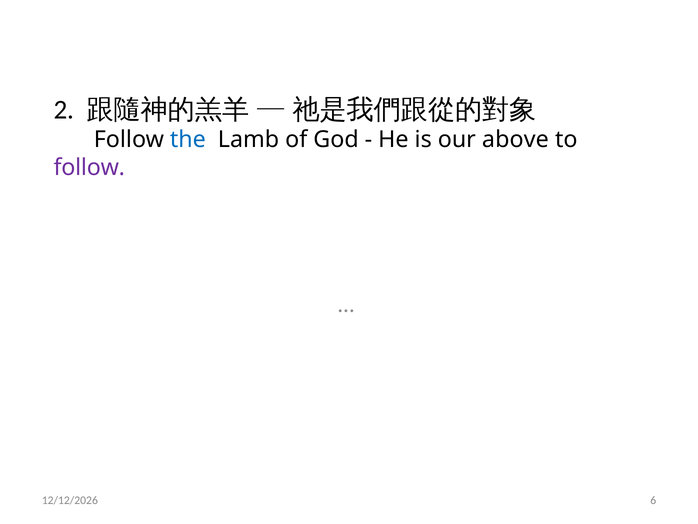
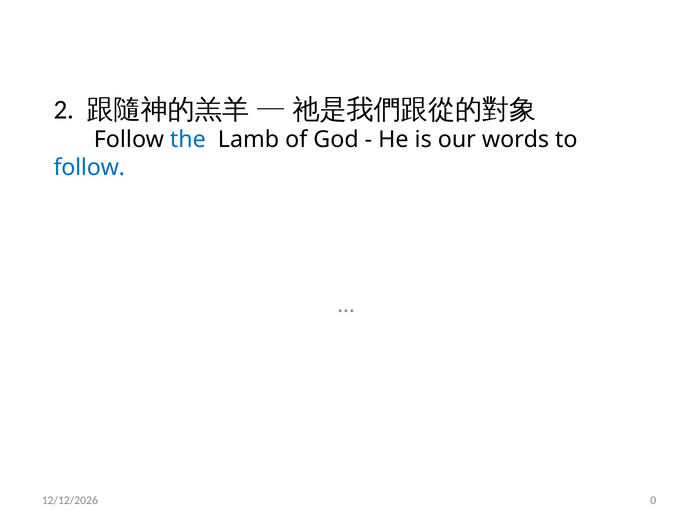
above: above -> words
follow at (89, 167) colour: purple -> blue
6: 6 -> 0
